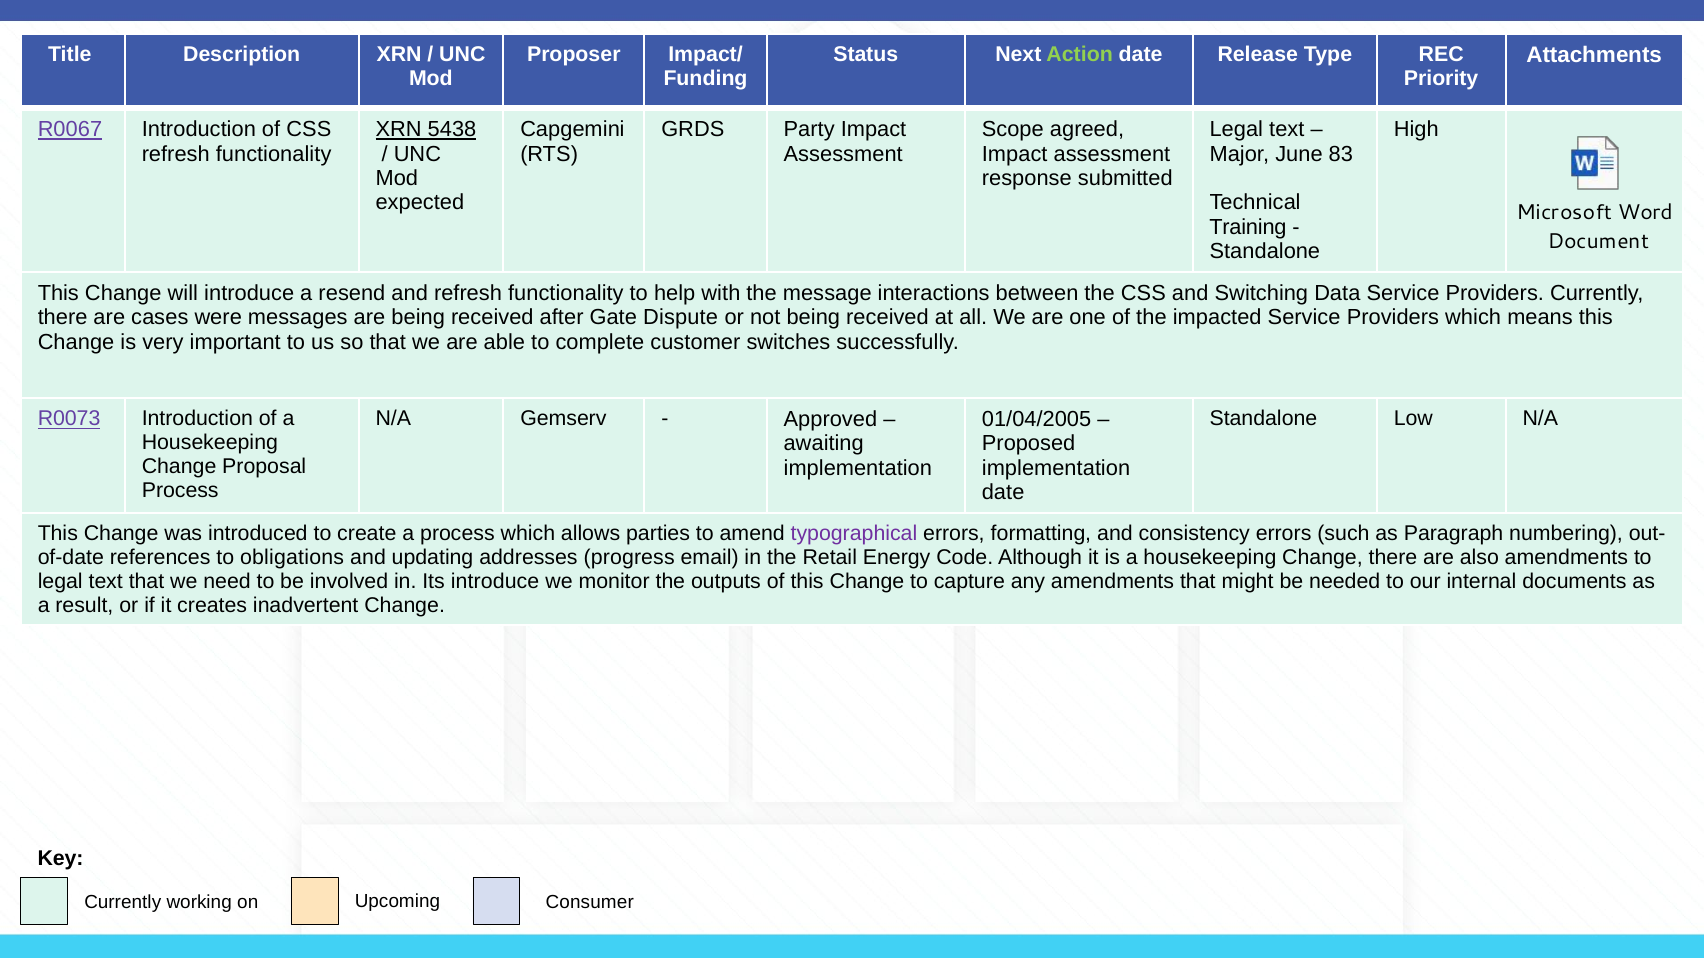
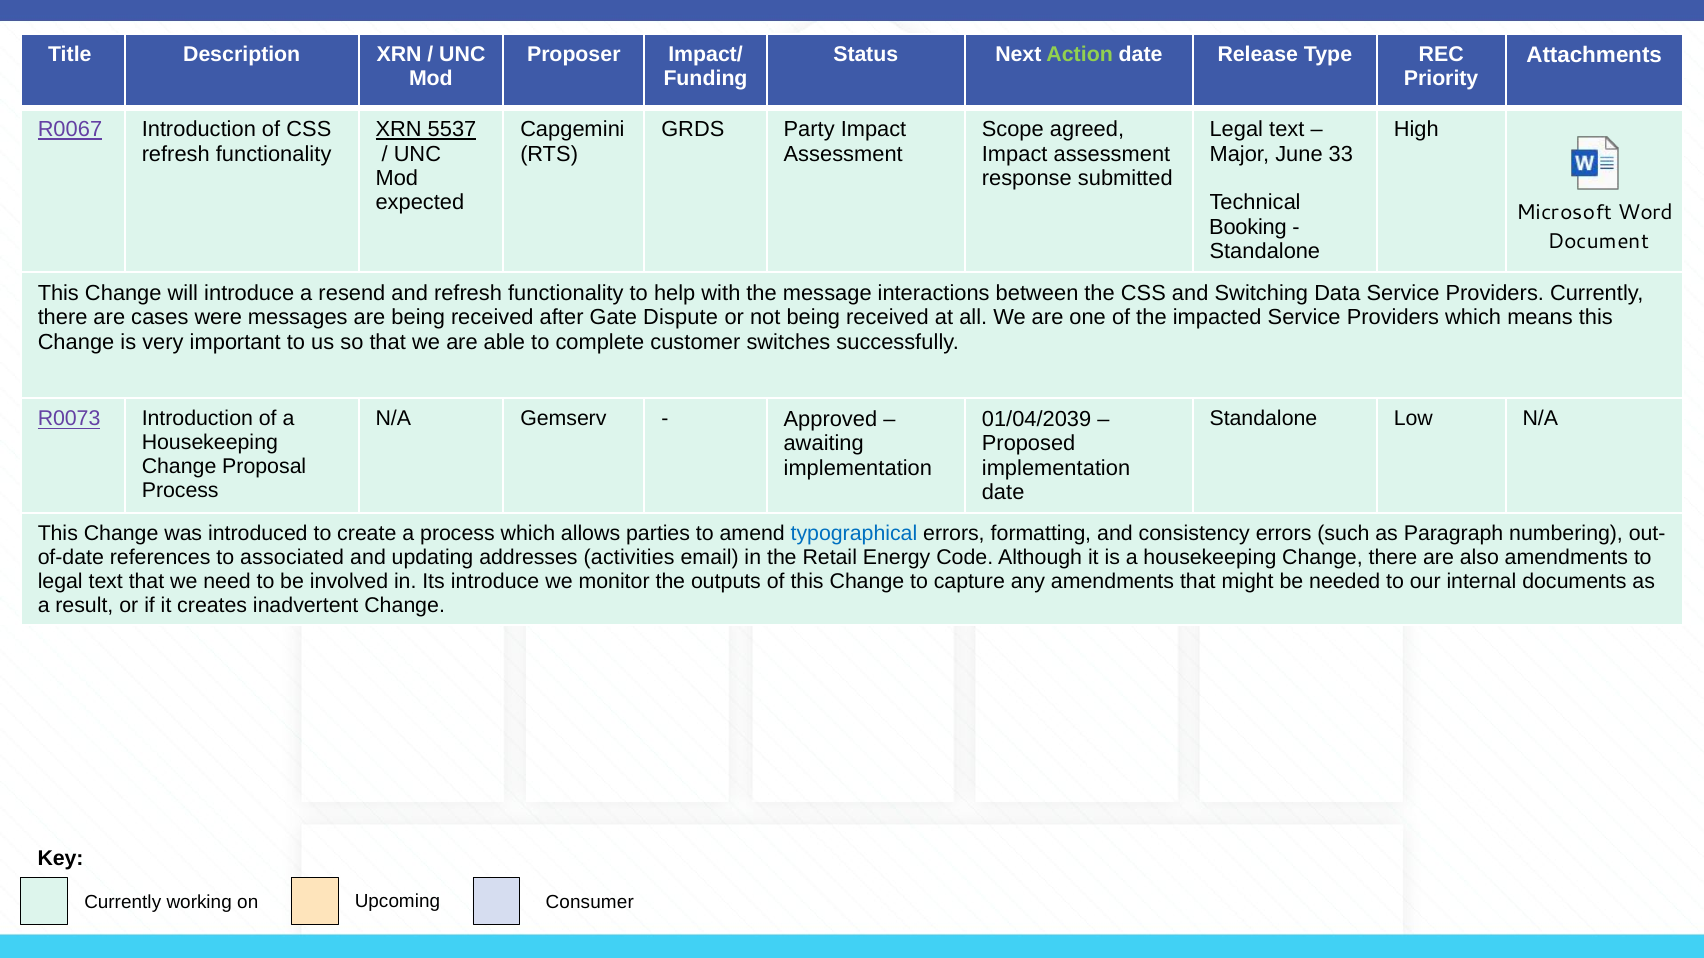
5438: 5438 -> 5537
83: 83 -> 33
Training: Training -> Booking
01/04/2005: 01/04/2005 -> 01/04/2039
typographical colour: purple -> blue
obligations: obligations -> associated
progress: progress -> activities
